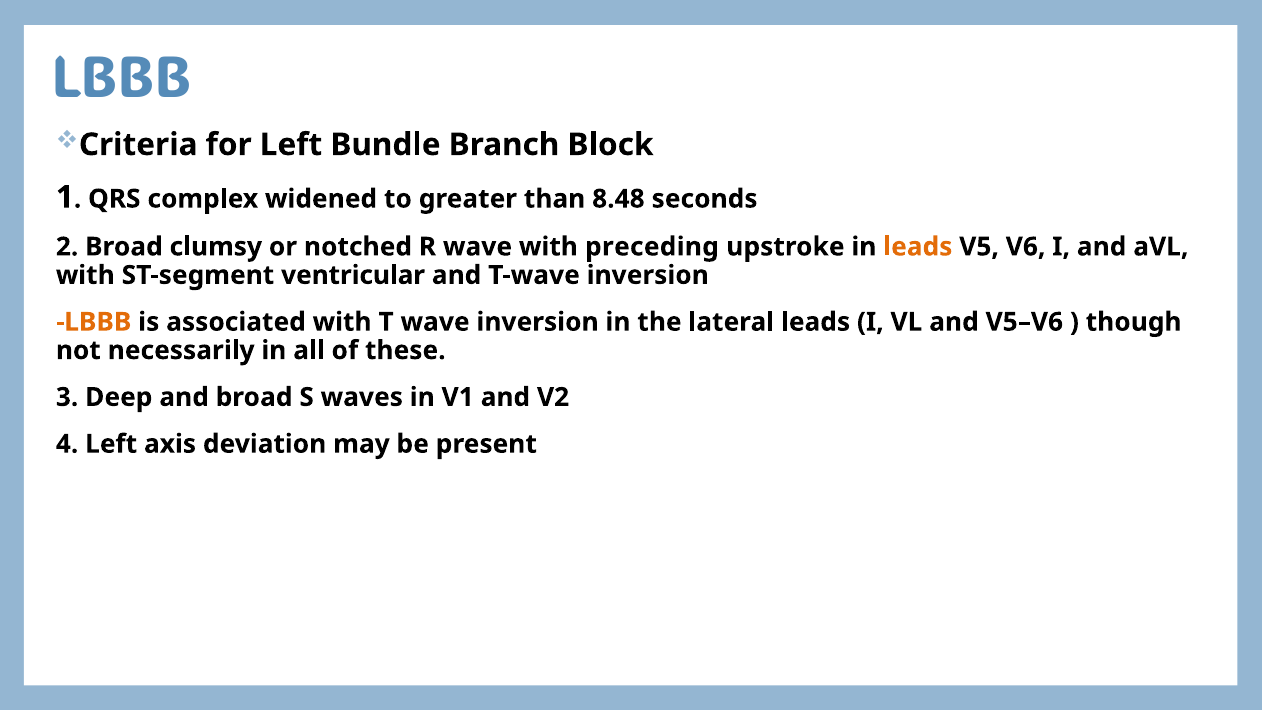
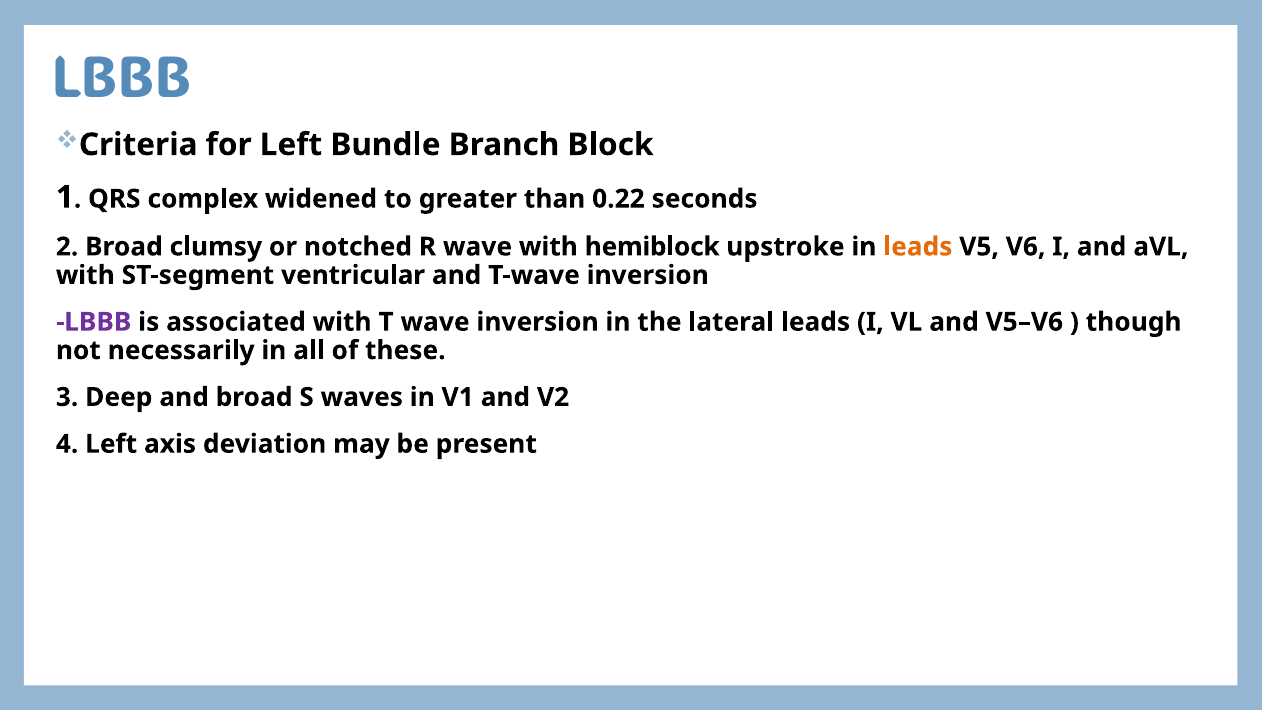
8.48: 8.48 -> 0.22
preceding: preceding -> hemiblock
LBBB at (94, 322) colour: orange -> purple
